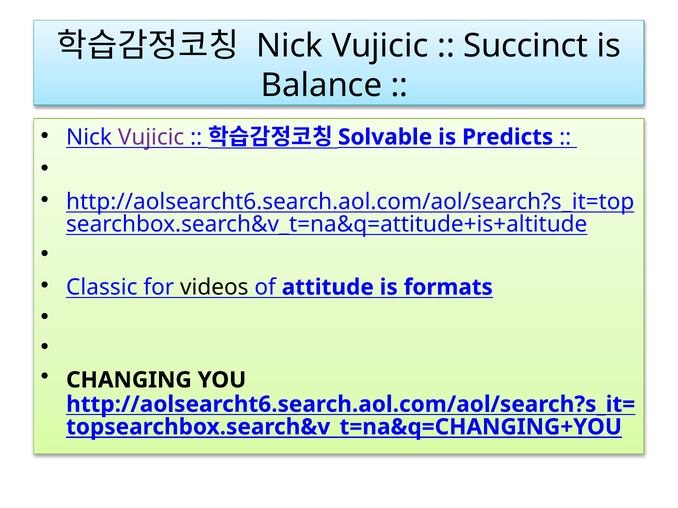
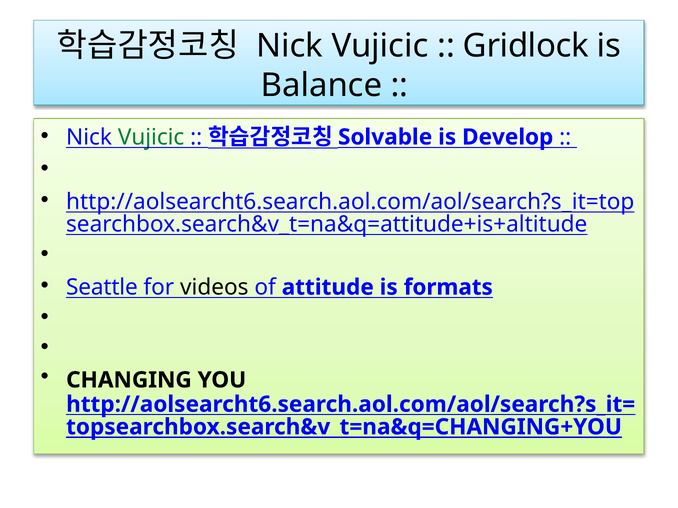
Succinct: Succinct -> Gridlock
Vujicic at (151, 137) colour: purple -> green
Predicts: Predicts -> Develop
Classic: Classic -> Seattle
